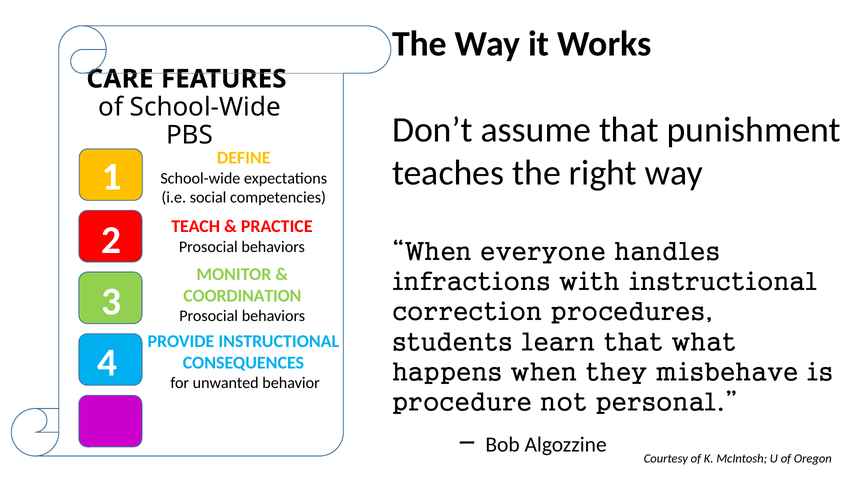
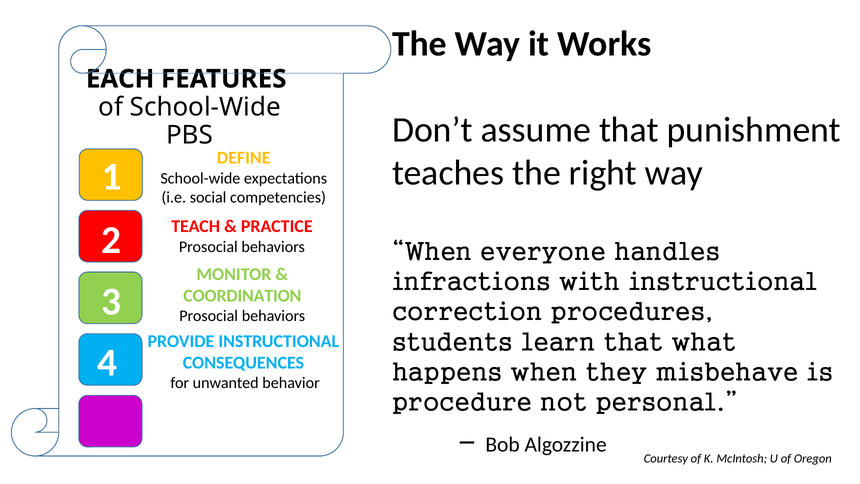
CARE: CARE -> EACH
